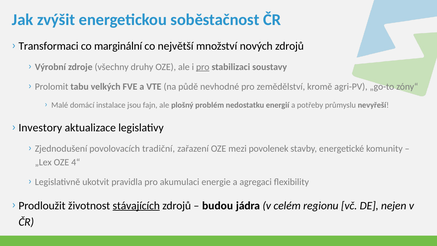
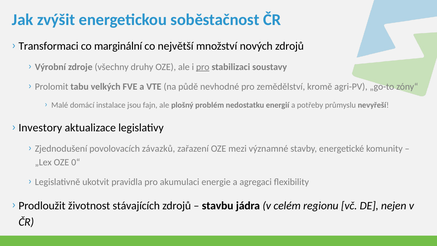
tradiční: tradiční -> závazků
povolenek: povolenek -> významné
4“: 4“ -> 0“
stávajících underline: present -> none
budou: budou -> stavbu
